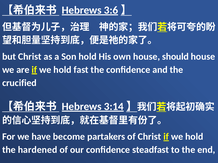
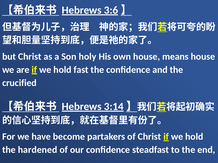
Son hold: hold -> holy
should: should -> means
